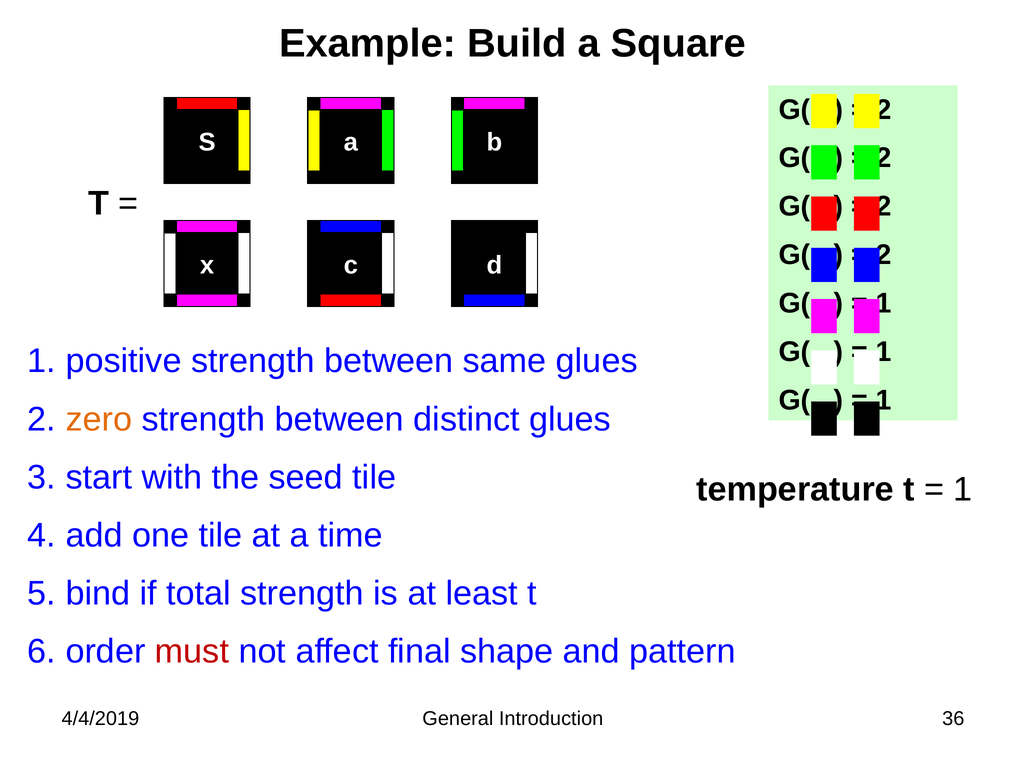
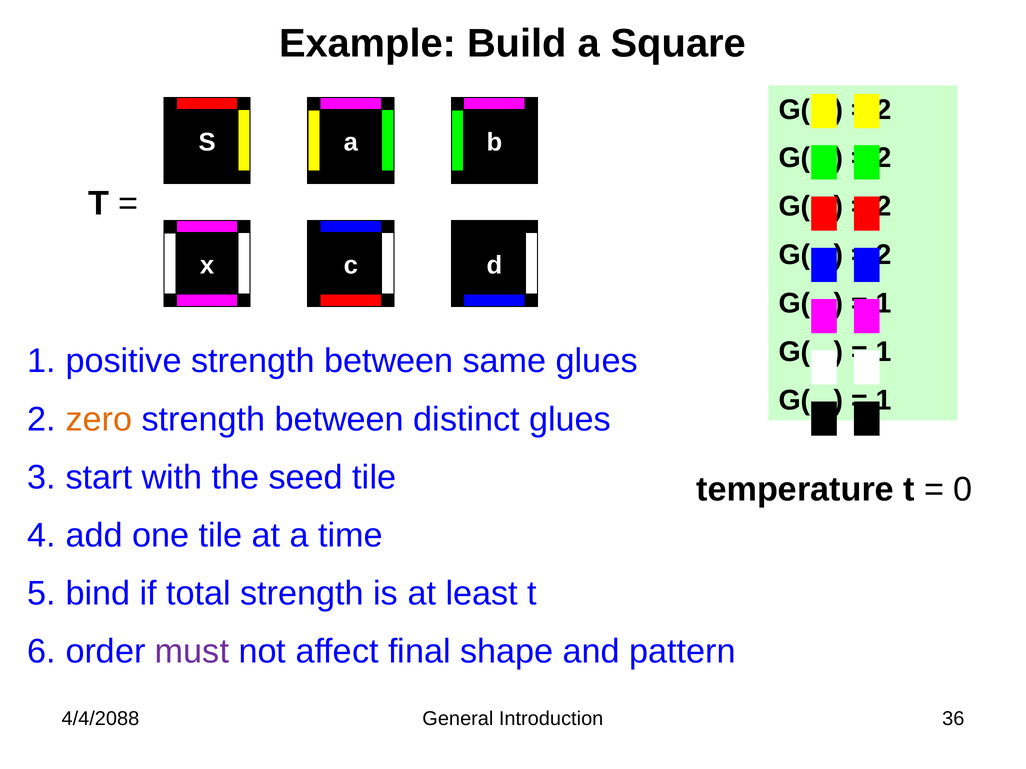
1 at (963, 490): 1 -> 0
must colour: red -> purple
4/4/2019: 4/4/2019 -> 4/4/2088
